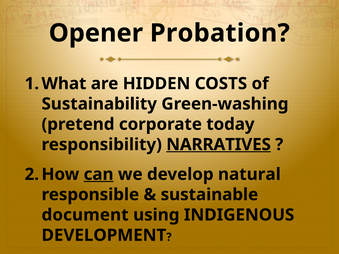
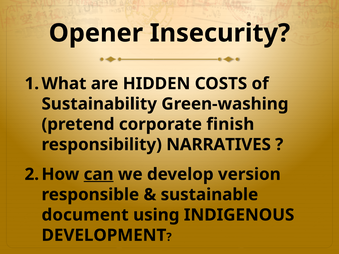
Probation: Probation -> Insecurity
today: today -> finish
NARRATIVES underline: present -> none
natural: natural -> version
